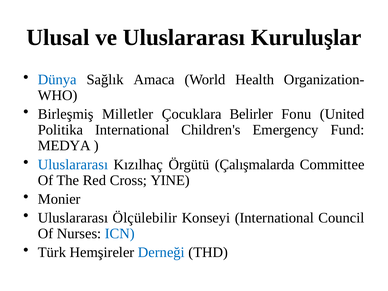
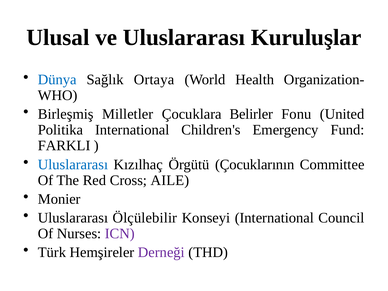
Amaca: Amaca -> Ortaya
MEDYA: MEDYA -> FARKLI
Çalışmalarda: Çalışmalarda -> Çocuklarının
YINE: YINE -> AILE
ICN colour: blue -> purple
Derneği colour: blue -> purple
